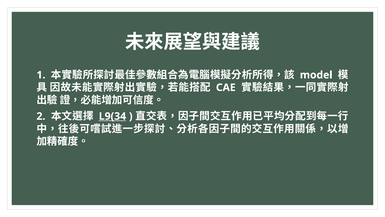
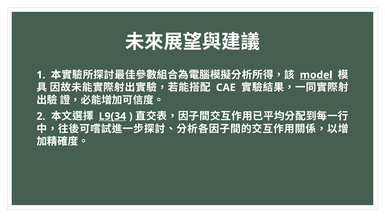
model underline: none -> present
